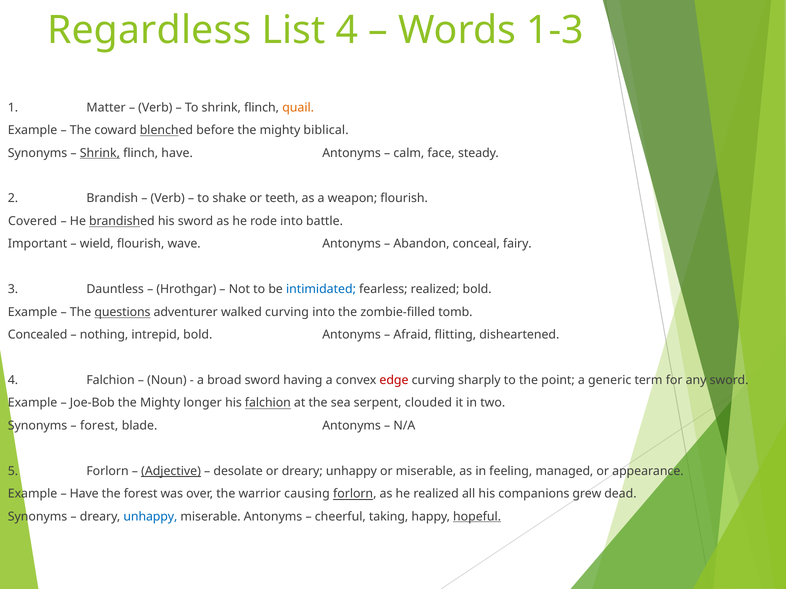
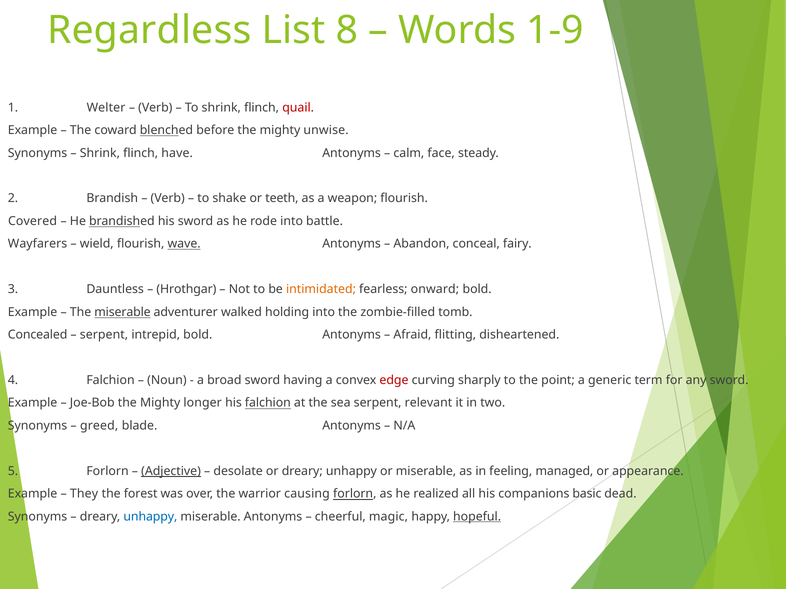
List 4: 4 -> 8
1-3: 1-3 -> 1-9
Matter: Matter -> Welter
quail colour: orange -> red
biblical: biblical -> unwise
Shrink at (100, 153) underline: present -> none
Important: Important -> Wayfarers
wave underline: none -> present
intimidated colour: blue -> orange
fearless realized: realized -> onward
The questions: questions -> miserable
walked curving: curving -> holding
nothing at (104, 335): nothing -> serpent
clouded: clouded -> relevant
forest at (99, 426): forest -> greed
Have at (84, 494): Have -> They
grew: grew -> basic
taking: taking -> magic
